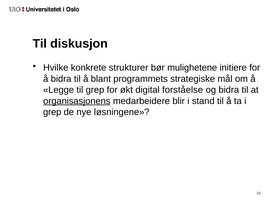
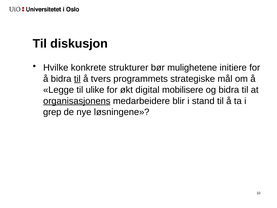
til at (77, 79) underline: none -> present
blant: blant -> tvers
til grep: grep -> ulike
forståelse: forståelse -> mobilisere
